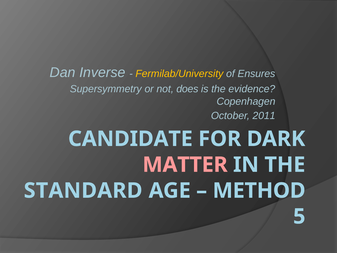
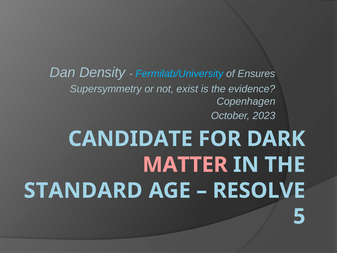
Inverse: Inverse -> Density
Fermilab/University colour: yellow -> light blue
does: does -> exist
2011: 2011 -> 2023
METHOD: METHOD -> RESOLVE
